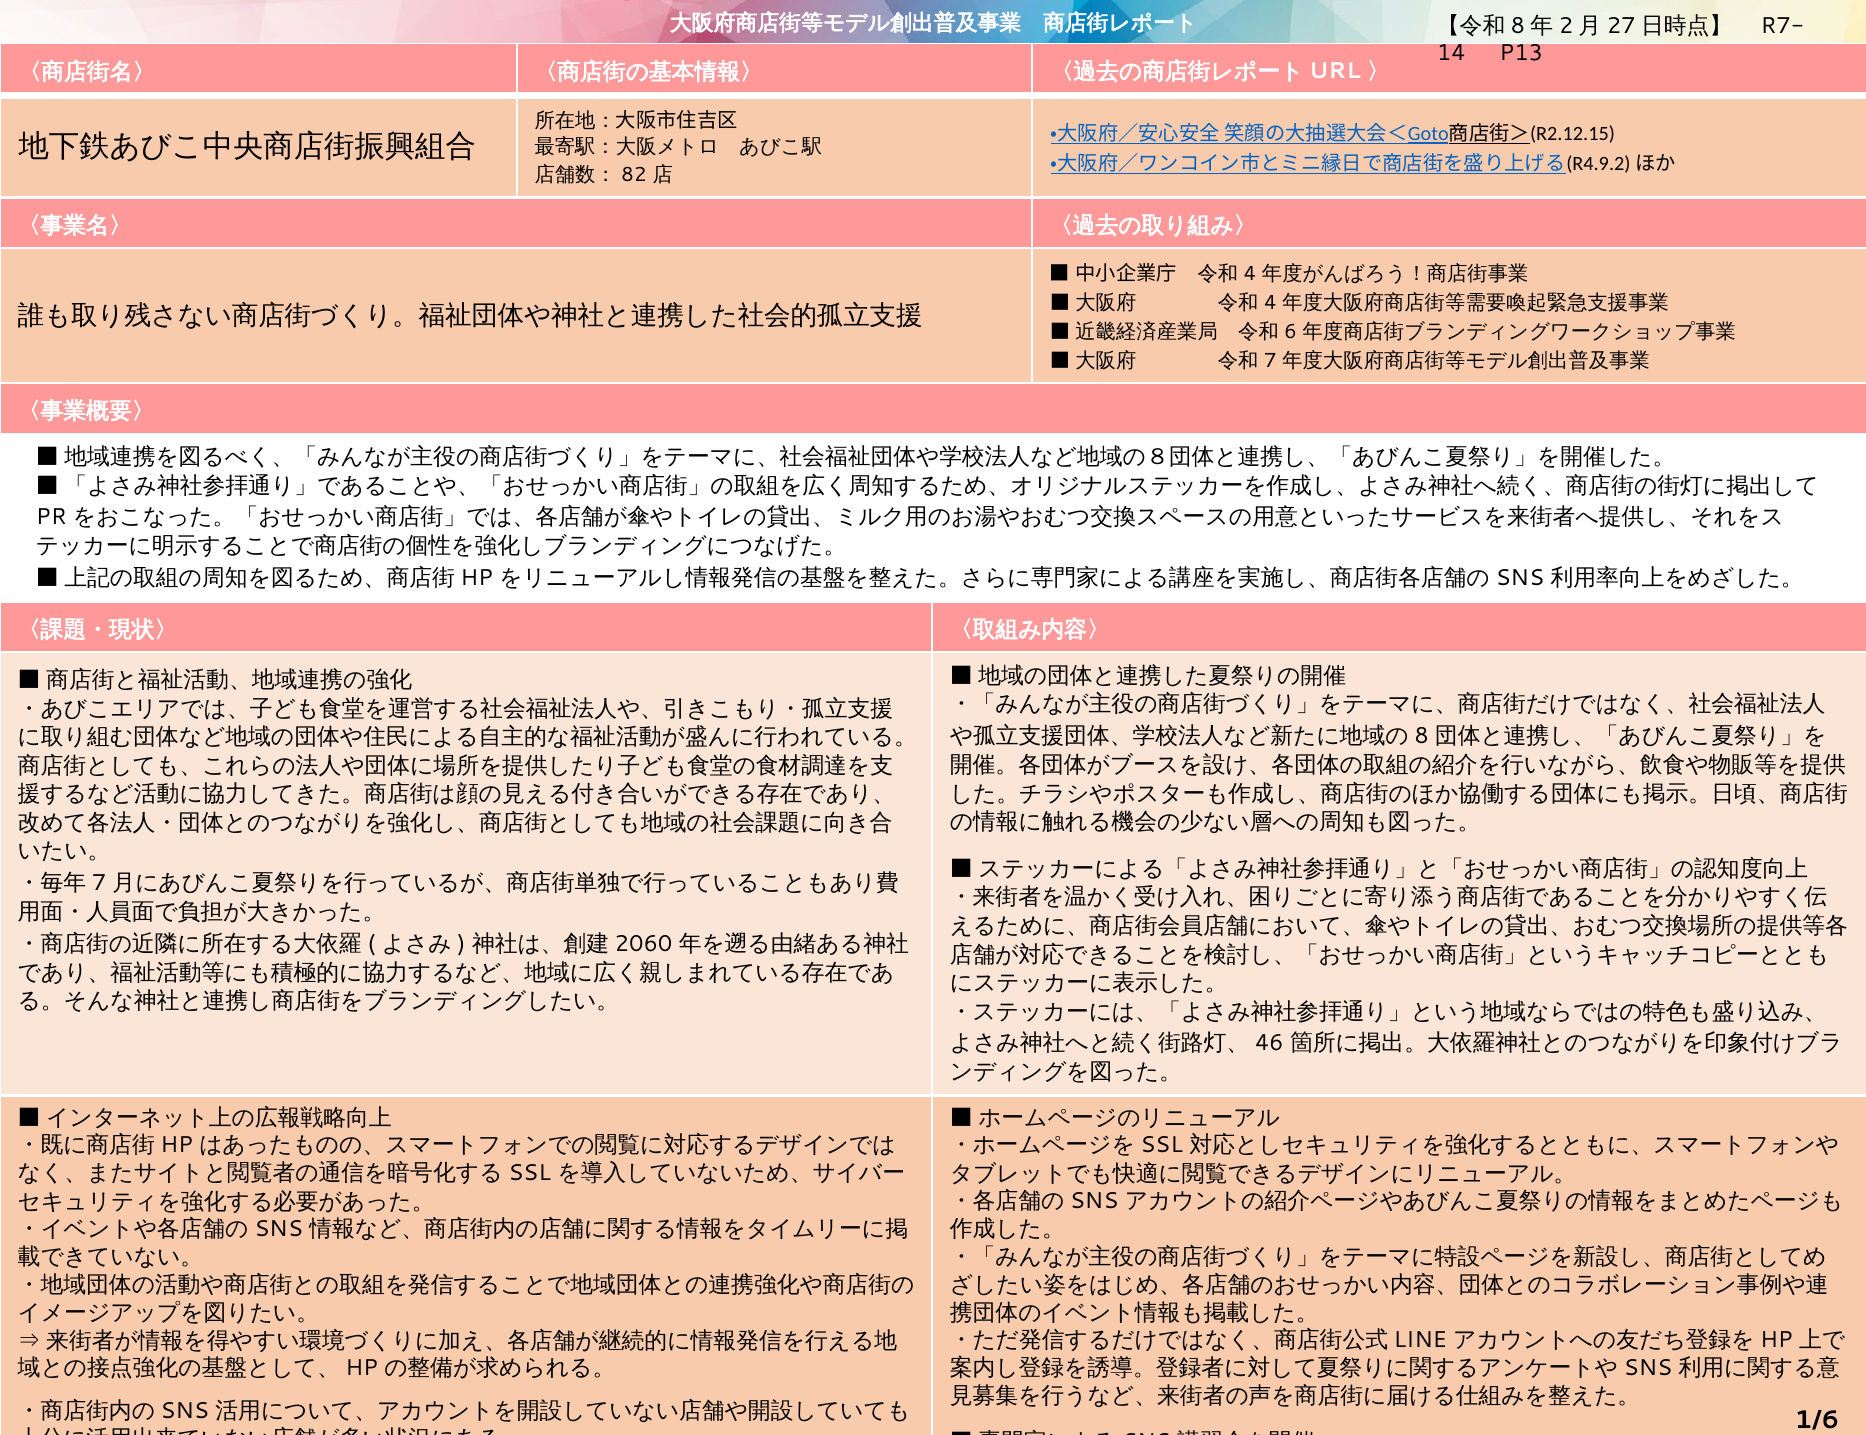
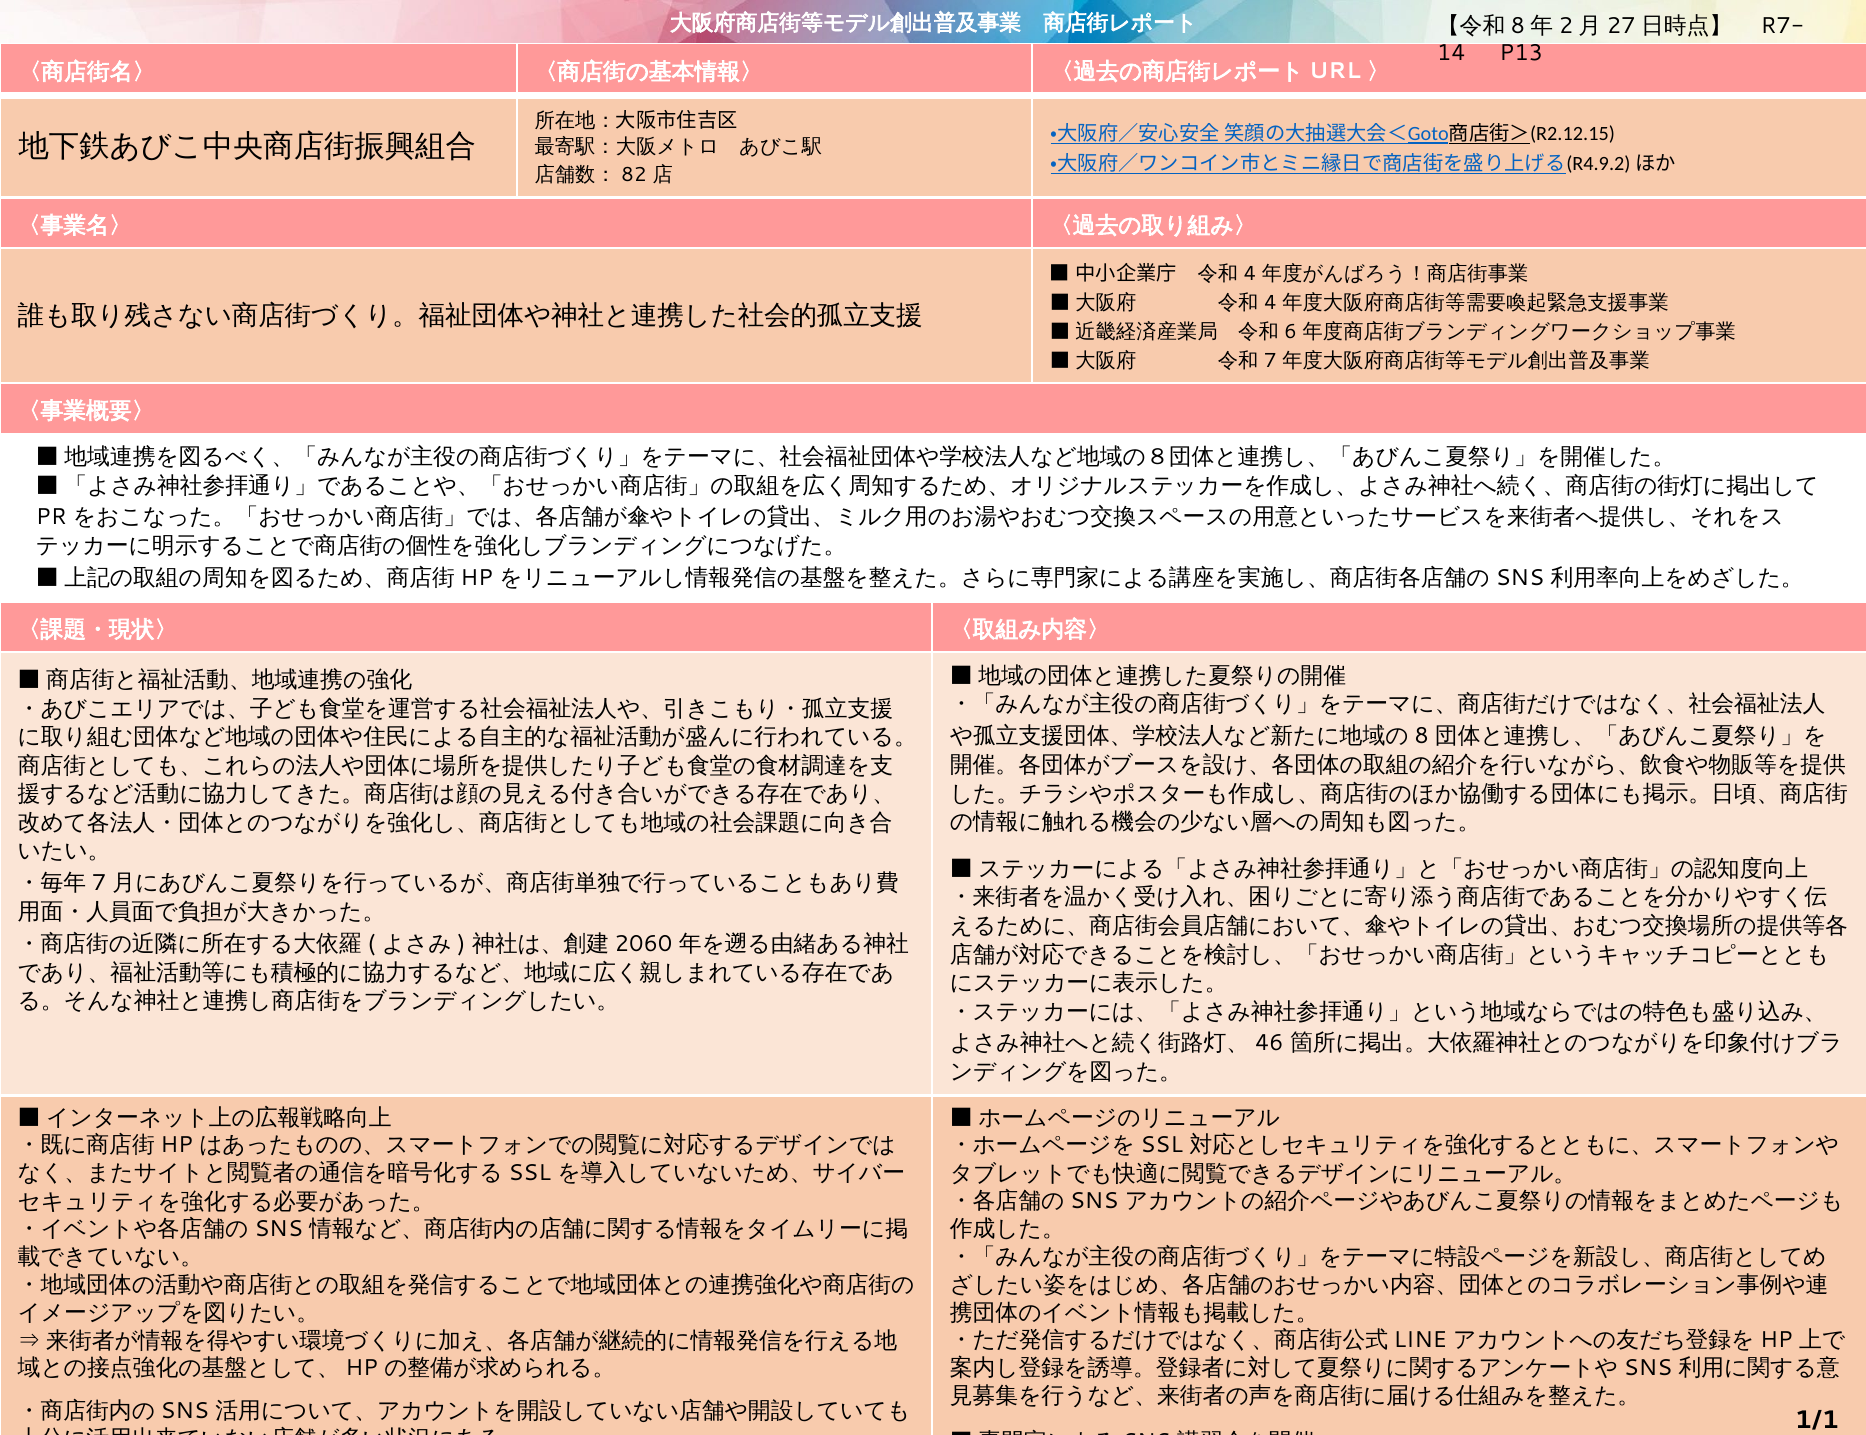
1/6: 1/6 -> 1/1
